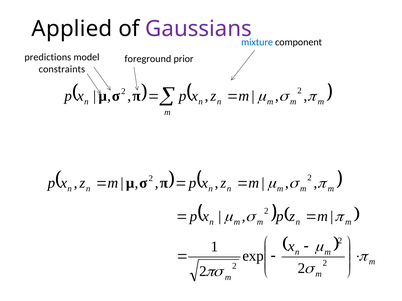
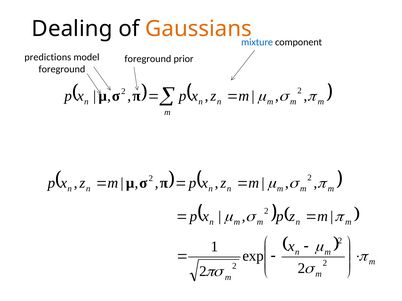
Applied: Applied -> Dealing
Gaussians colour: purple -> orange
constraints at (62, 69): constraints -> foreground
